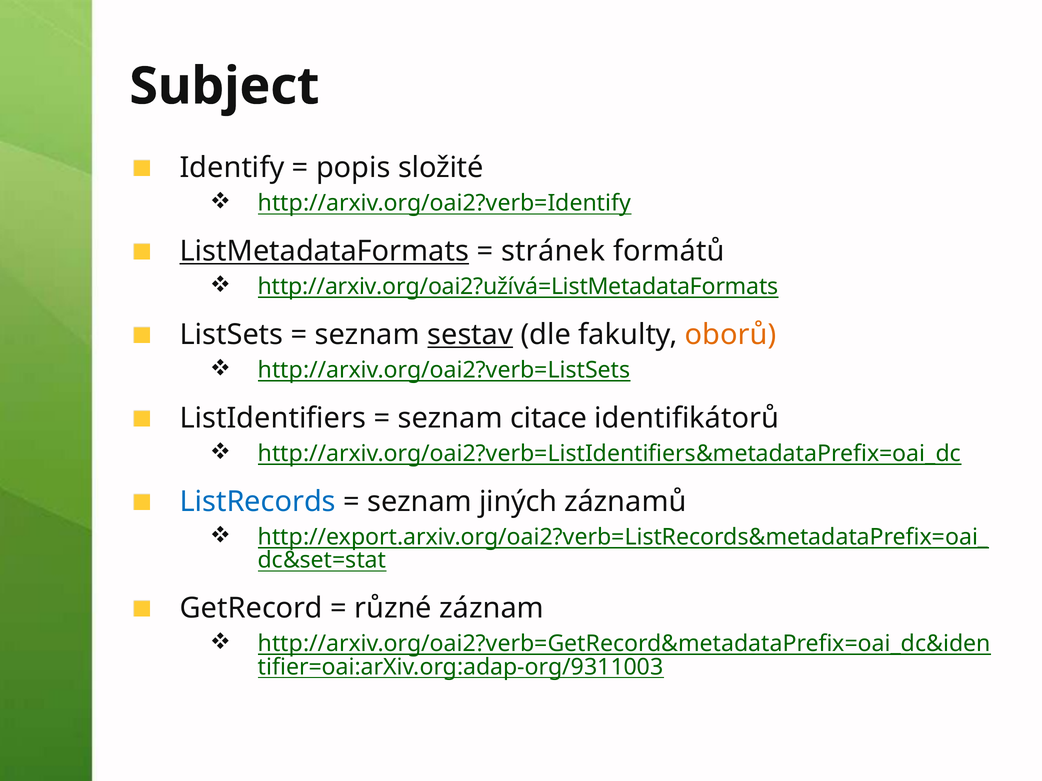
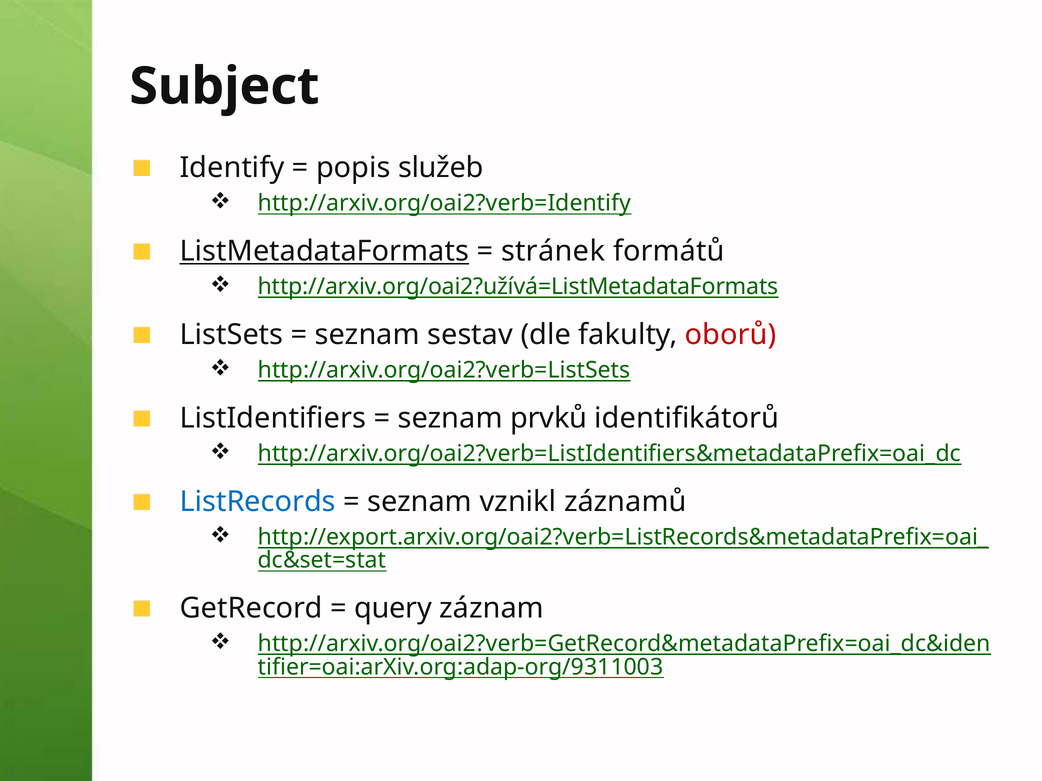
složité: složité -> služeb
sestav underline: present -> none
oborů colour: orange -> red
citace: citace -> prvků
jiných: jiných -> vznikl
různé: různé -> query
